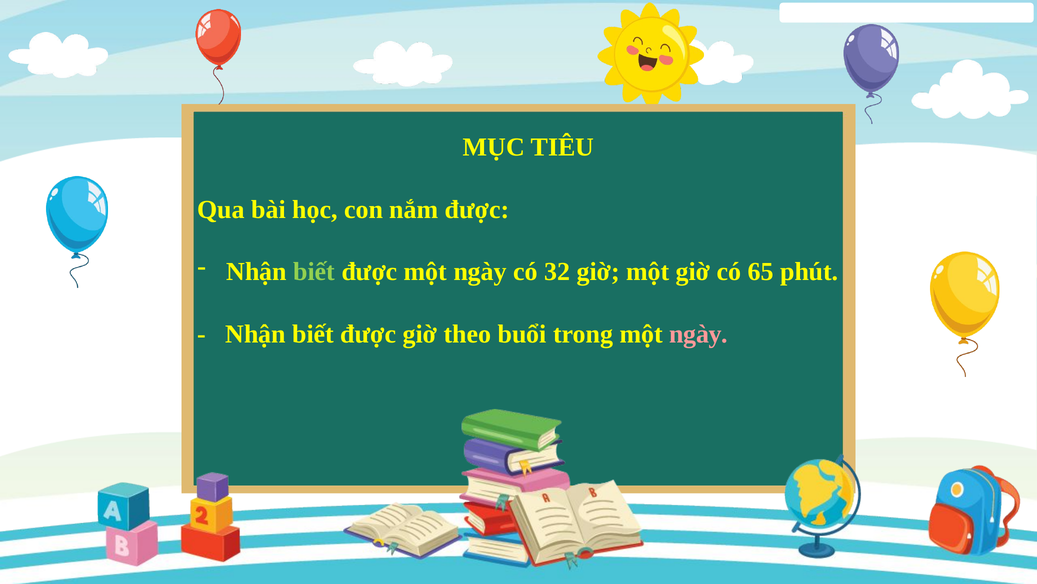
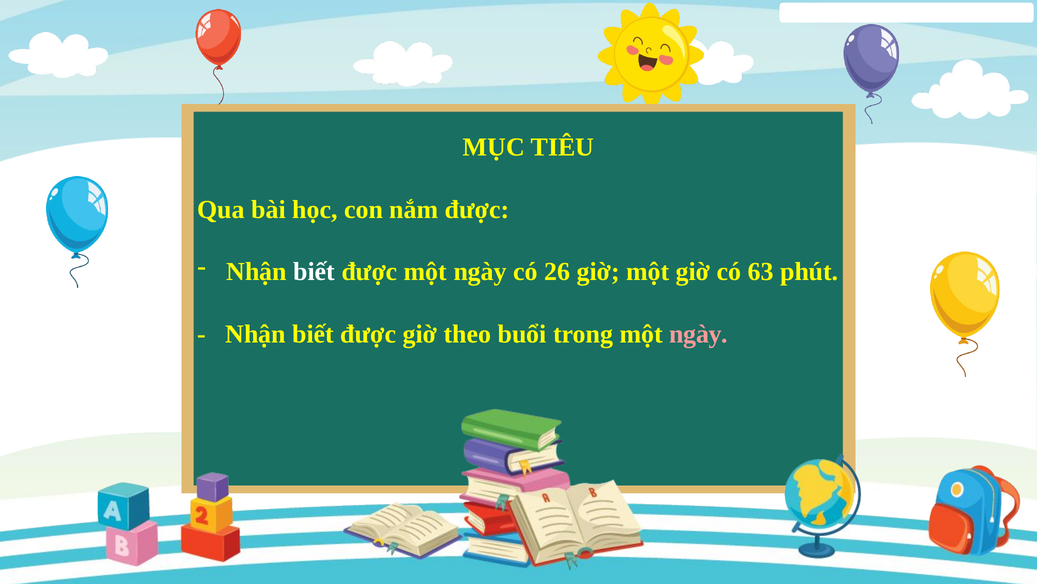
biết at (314, 272) colour: light green -> white
32: 32 -> 26
65: 65 -> 63
